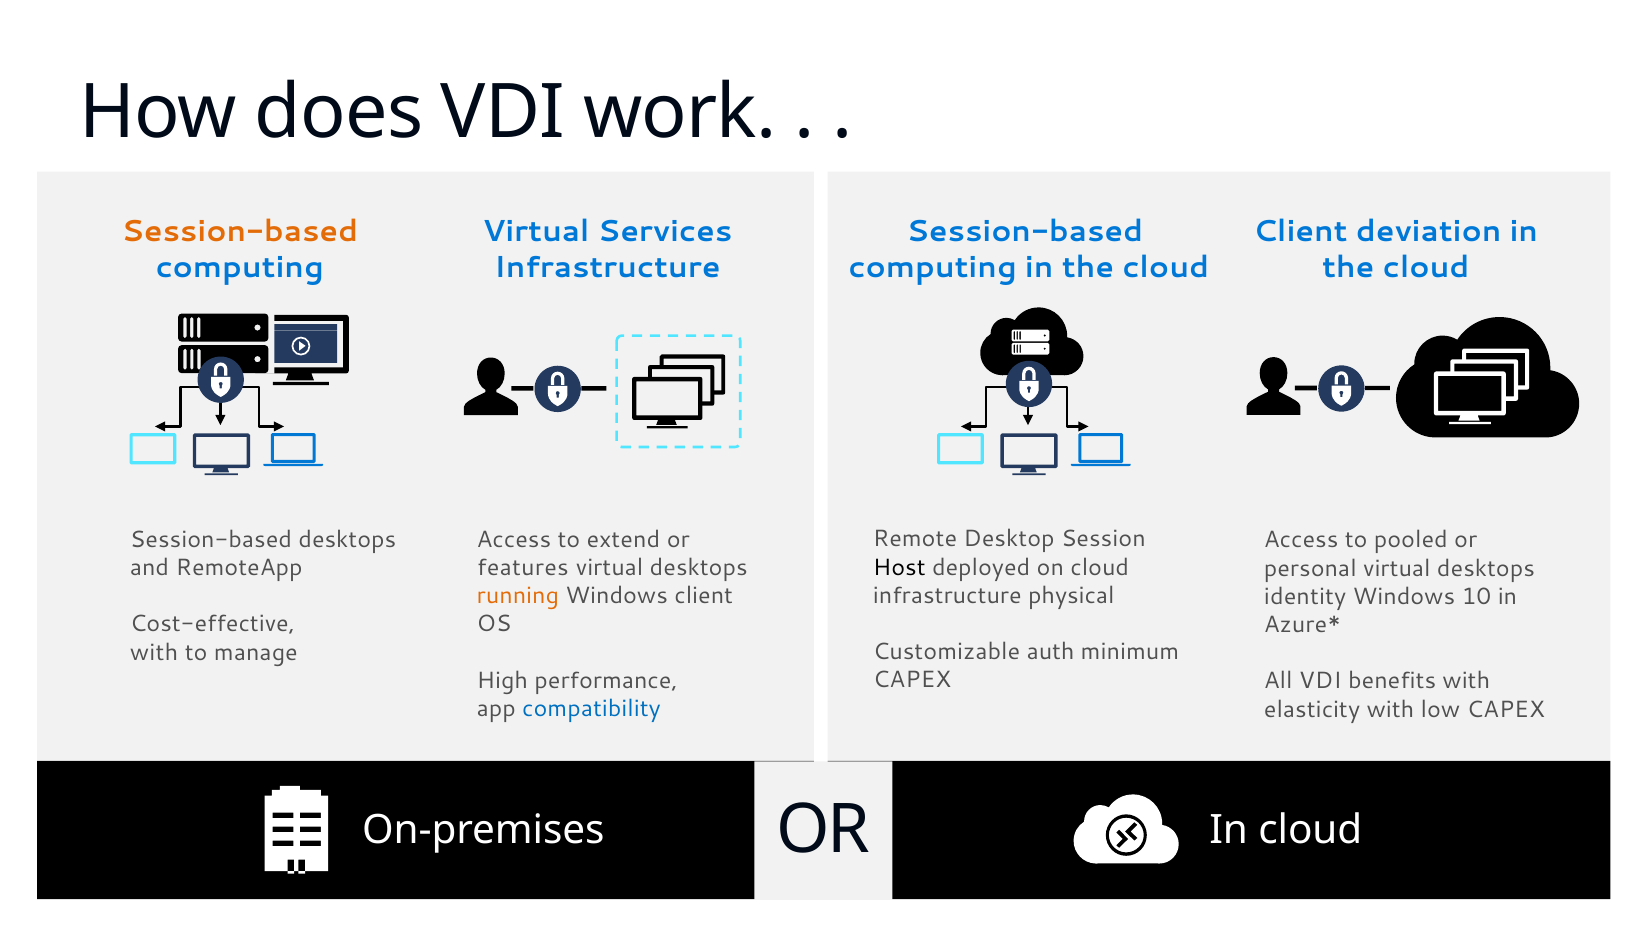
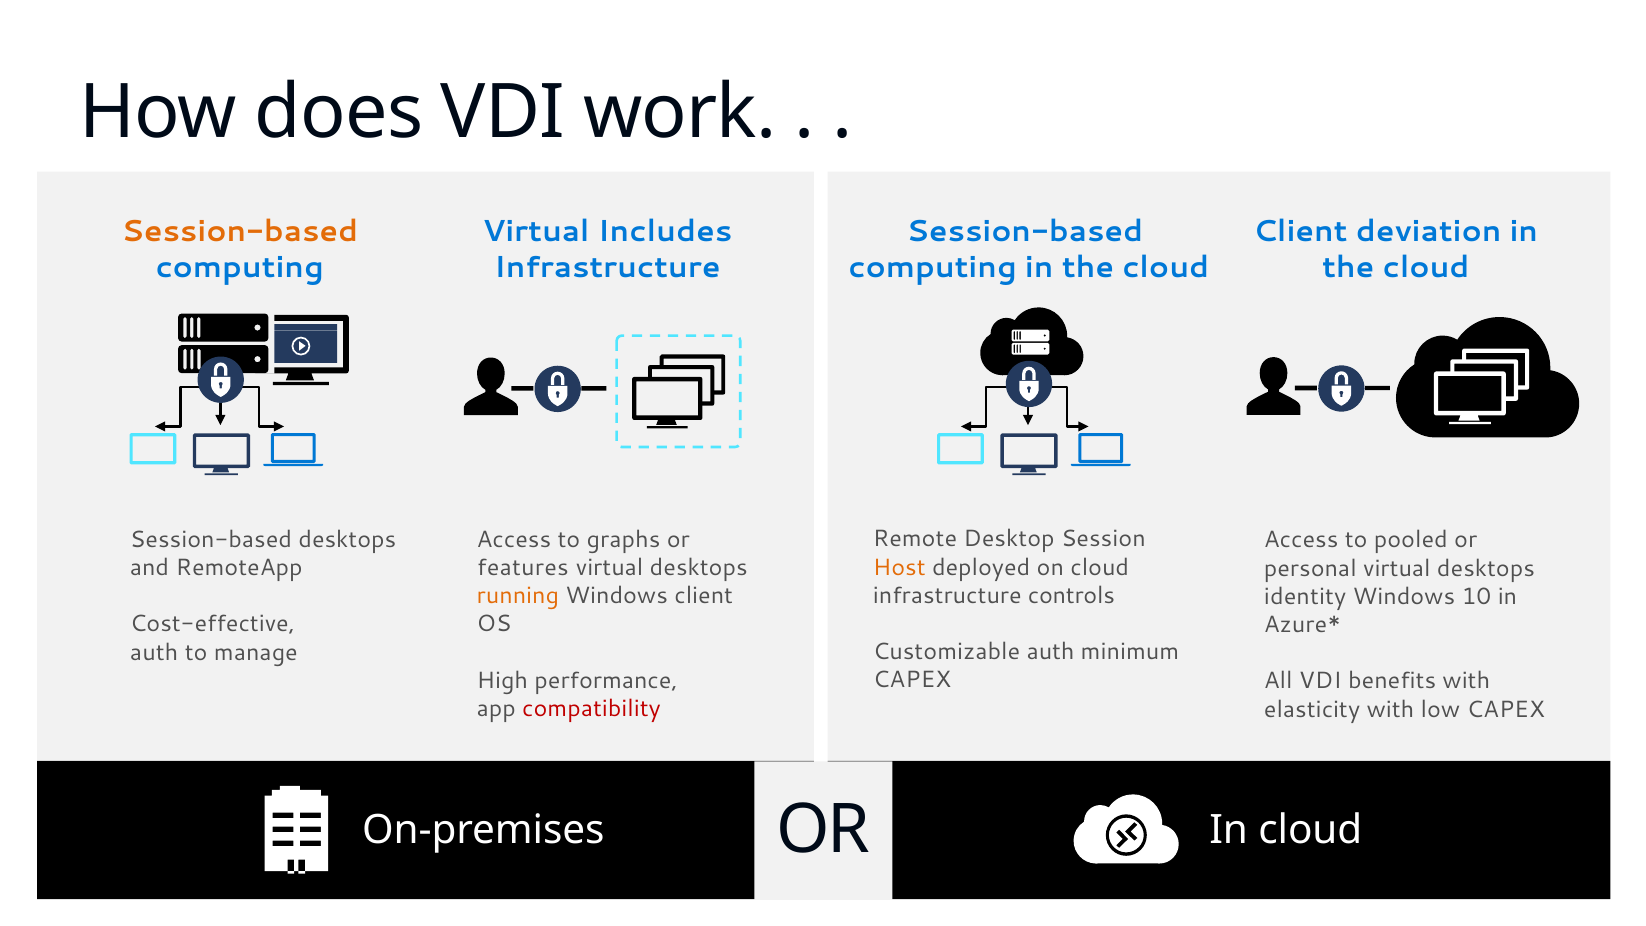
Services: Services -> Includes
extend: extend -> graphs
Host colour: black -> orange
physical: physical -> controls
with at (154, 652): with -> auth
compatibility colour: blue -> red
